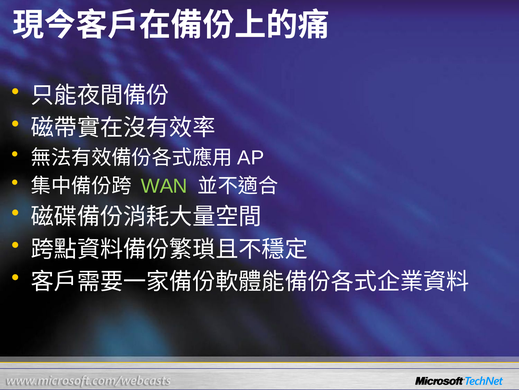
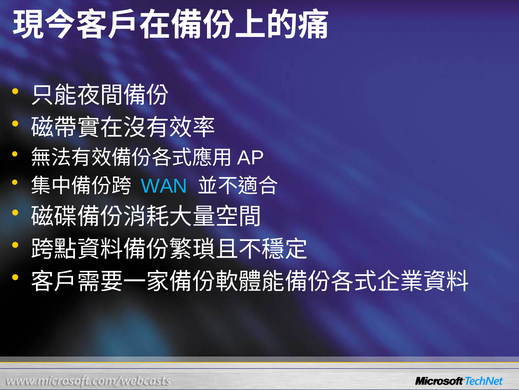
WAN colour: light green -> light blue
